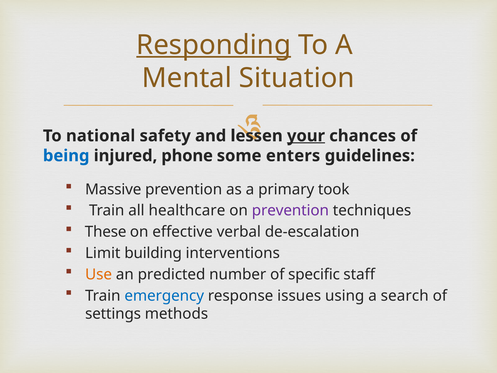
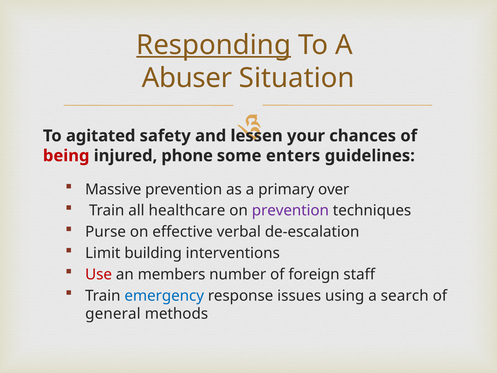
Mental: Mental -> Abuser
national: national -> agitated
your underline: present -> none
being colour: blue -> red
took: took -> over
These: These -> Purse
Use colour: orange -> red
predicted: predicted -> members
specific: specific -> foreign
settings: settings -> general
